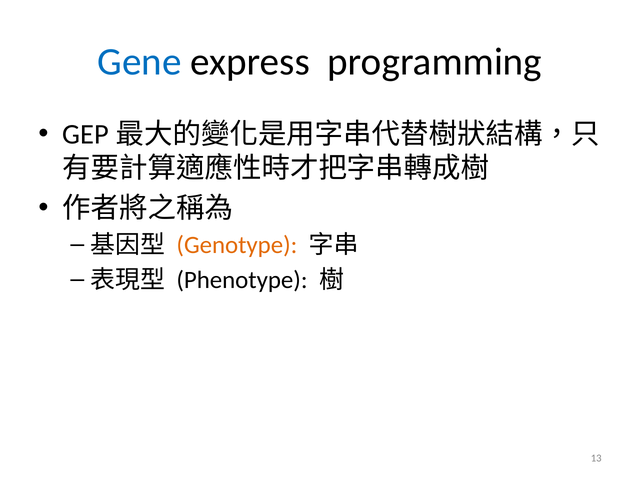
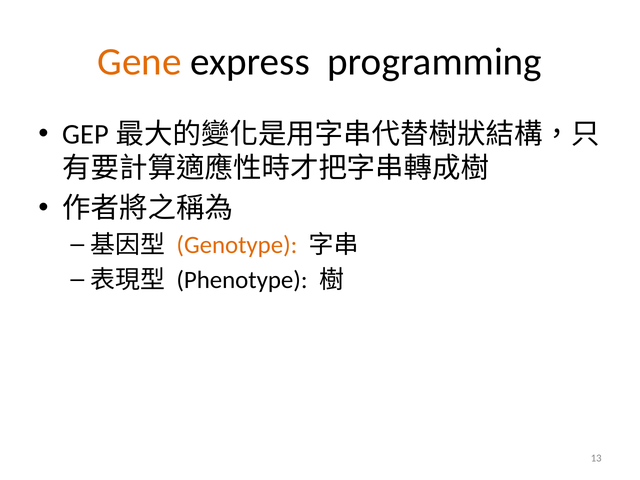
Gene colour: blue -> orange
